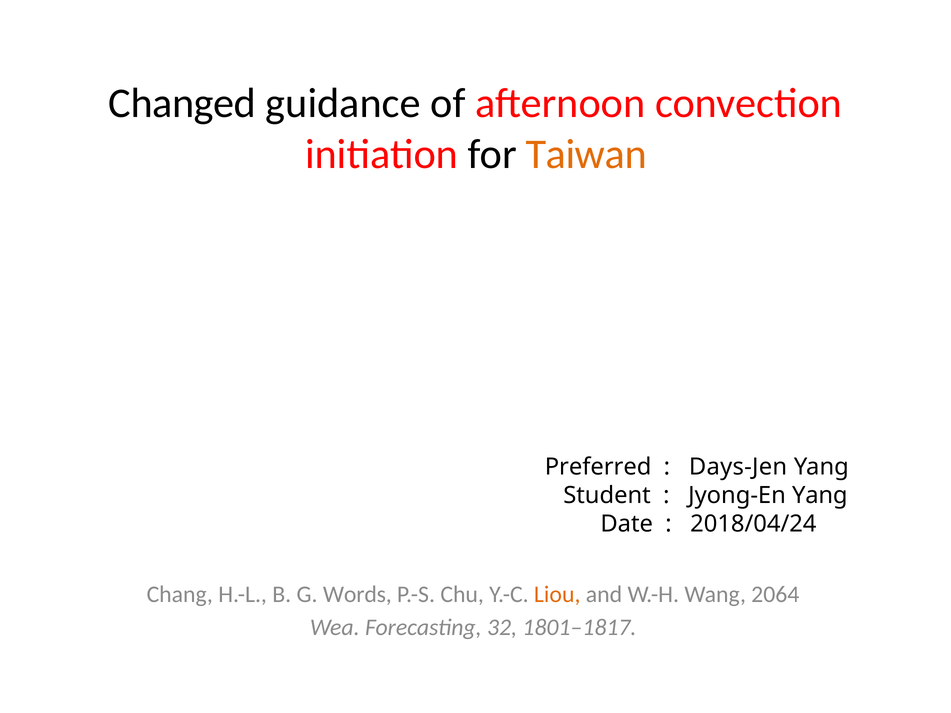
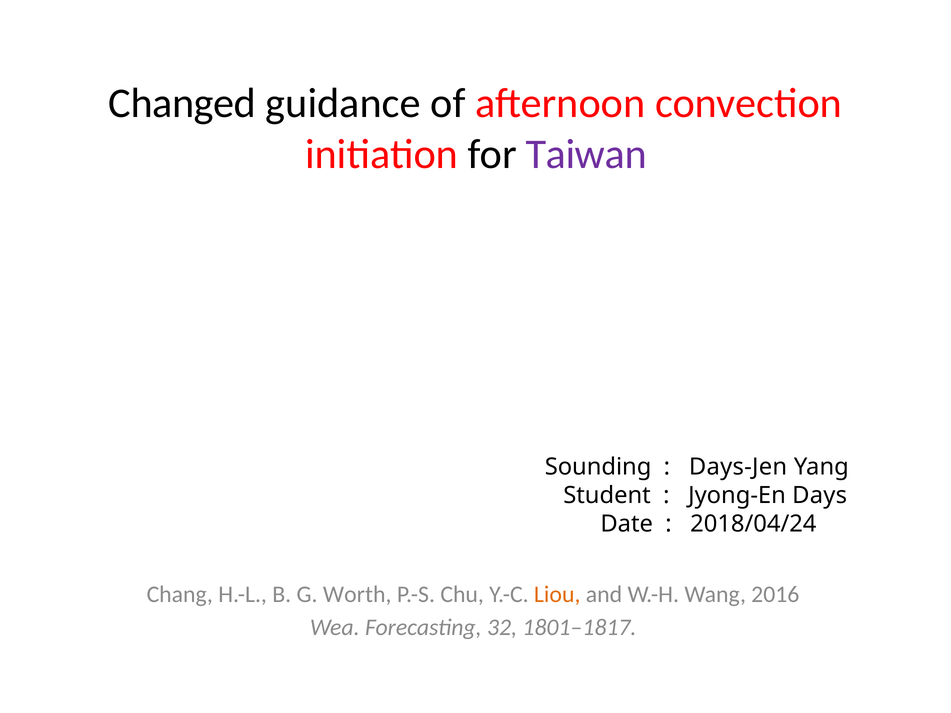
Taiwan colour: orange -> purple
Preferred: Preferred -> Sounding
Jyong-En Yang: Yang -> Days
Words: Words -> Worth
2064: 2064 -> 2016
